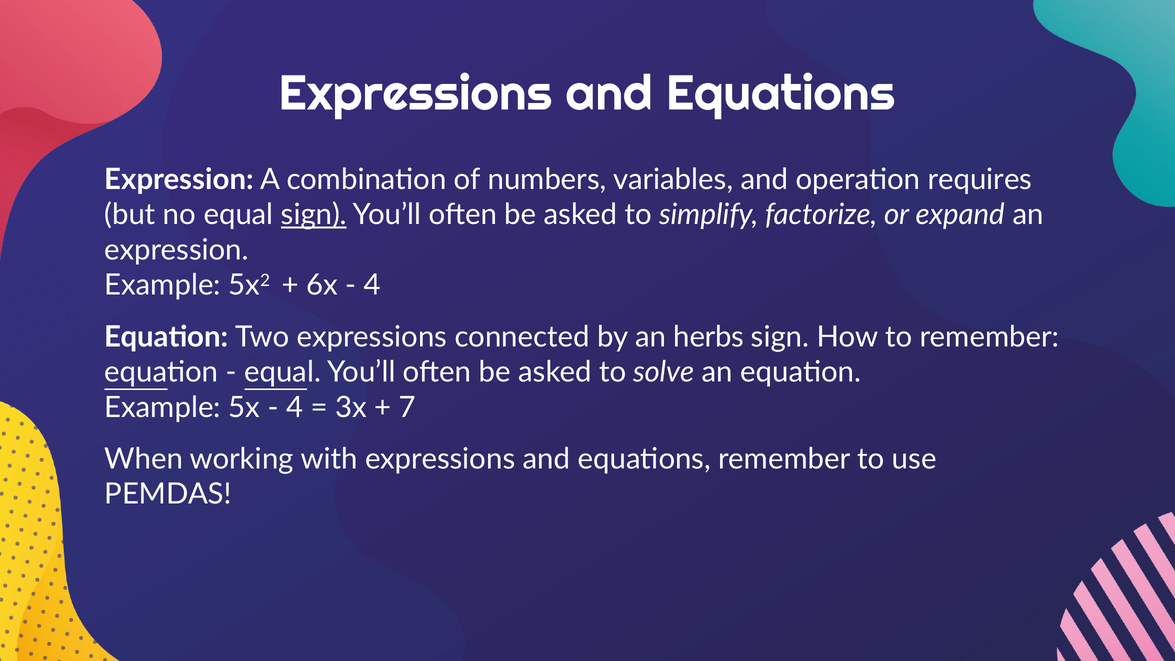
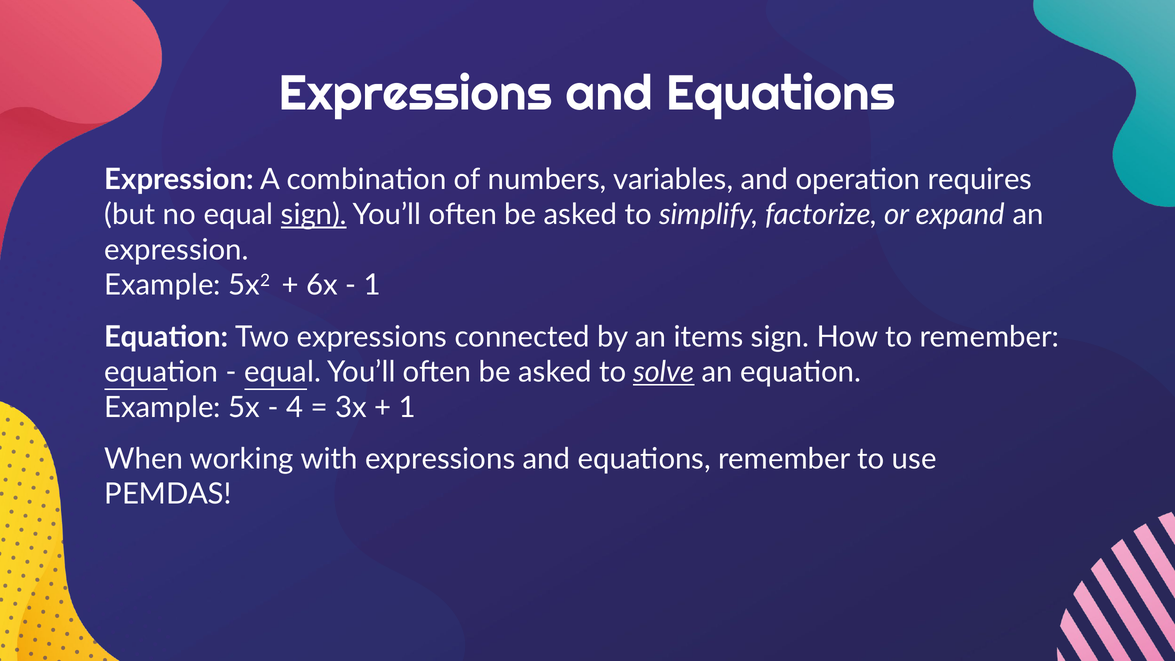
4 at (372, 285): 4 -> 1
herbs: herbs -> items
solve underline: none -> present
7 at (407, 407): 7 -> 1
